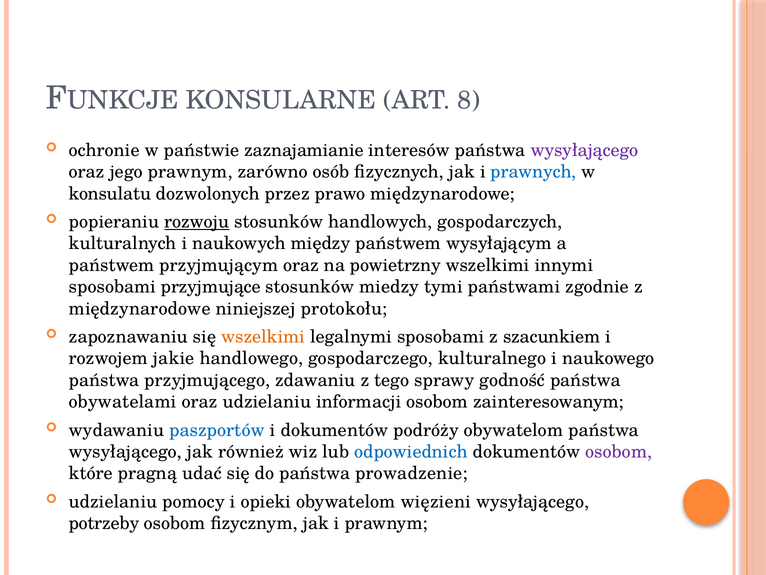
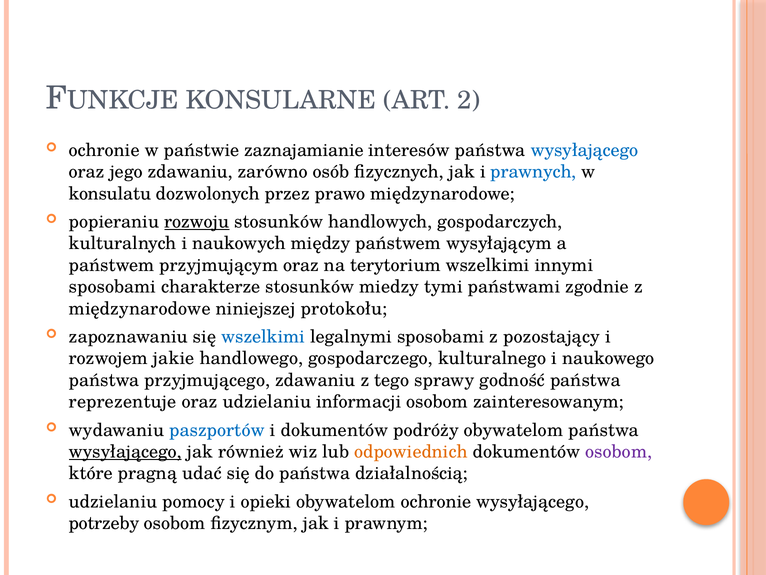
8: 8 -> 2
wysyłającego at (584, 150) colour: purple -> blue
jego prawnym: prawnym -> zdawaniu
powietrzny: powietrzny -> terytorium
przyjmujące: przyjmujące -> charakterze
wszelkimi at (263, 336) colour: orange -> blue
szacunkiem: szacunkiem -> pozostający
obywatelami: obywatelami -> reprezentuje
wysyłającego at (125, 451) underline: none -> present
odpowiednich colour: blue -> orange
prowadzenie: prowadzenie -> działalnością
obywatelom więzieni: więzieni -> ochronie
